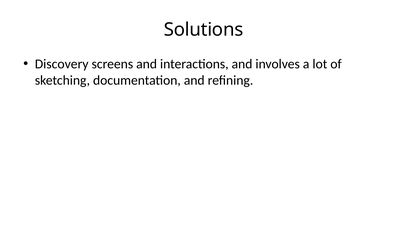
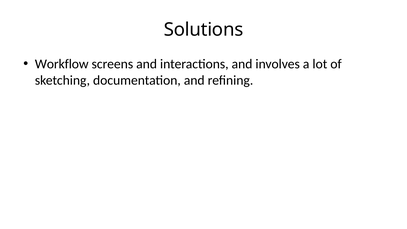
Discovery: Discovery -> Workflow
